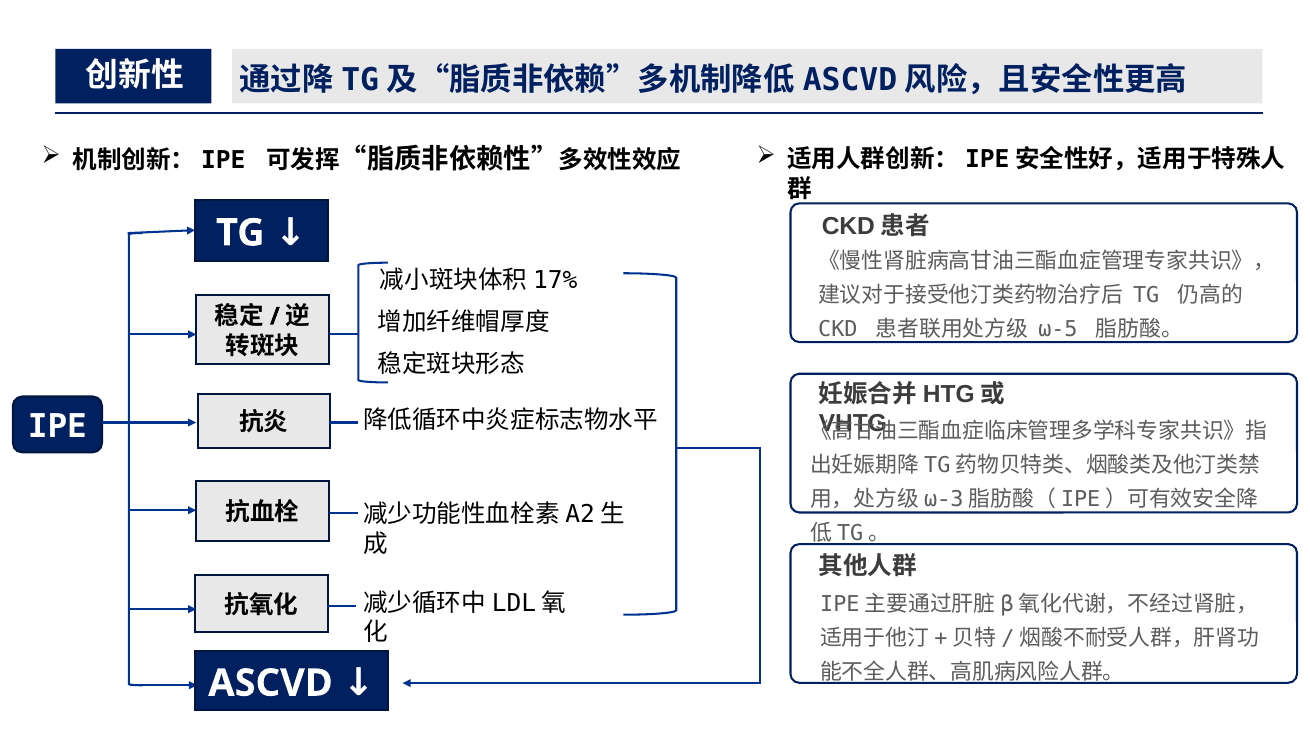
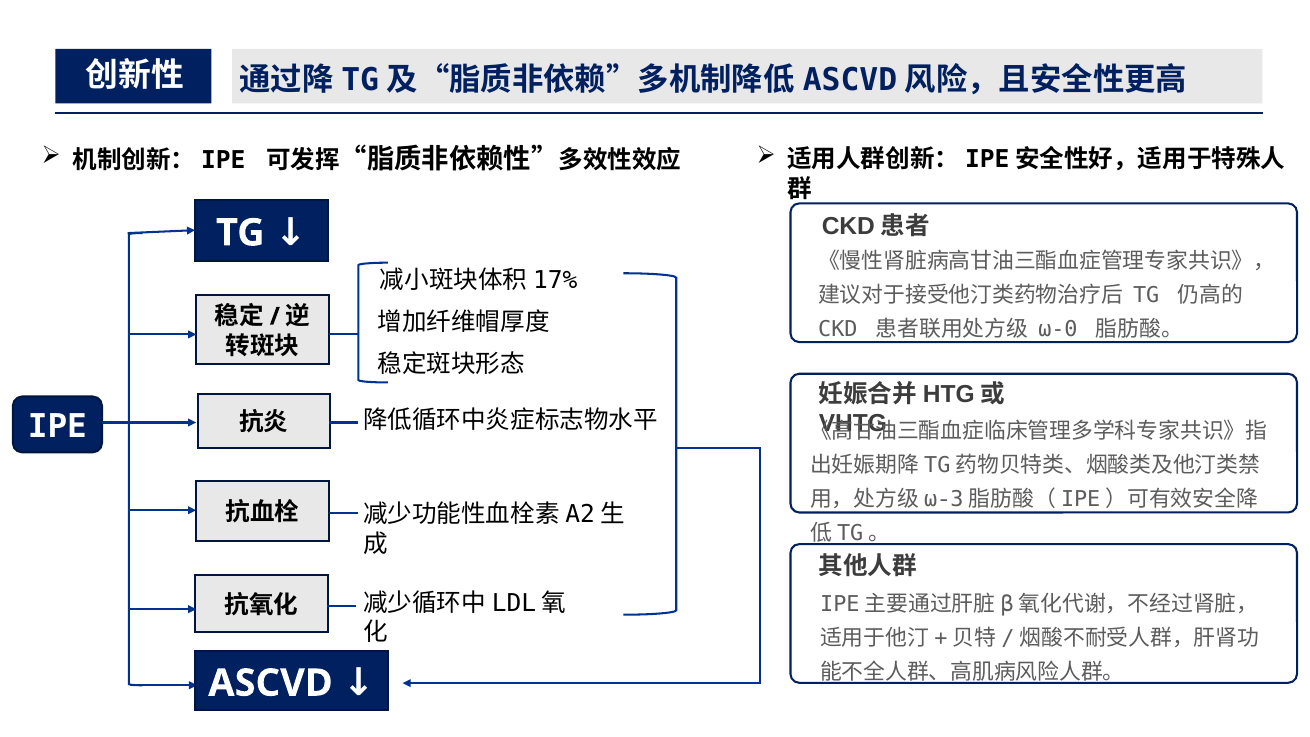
ω-5: ω-5 -> ω-0
